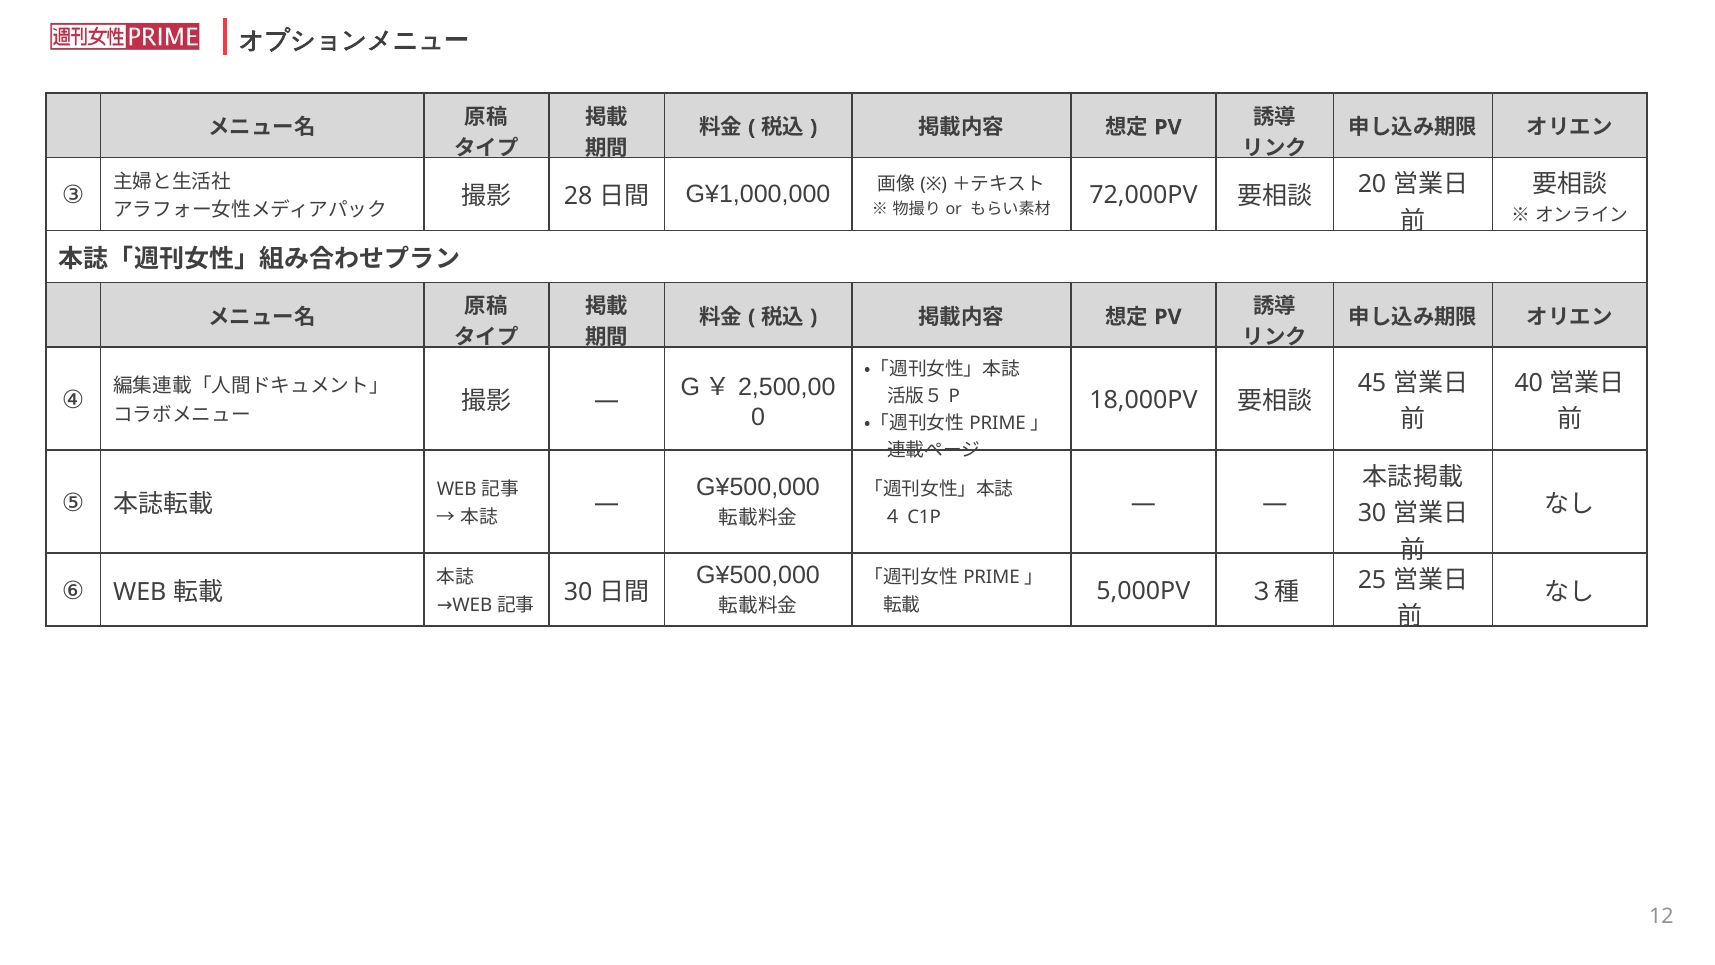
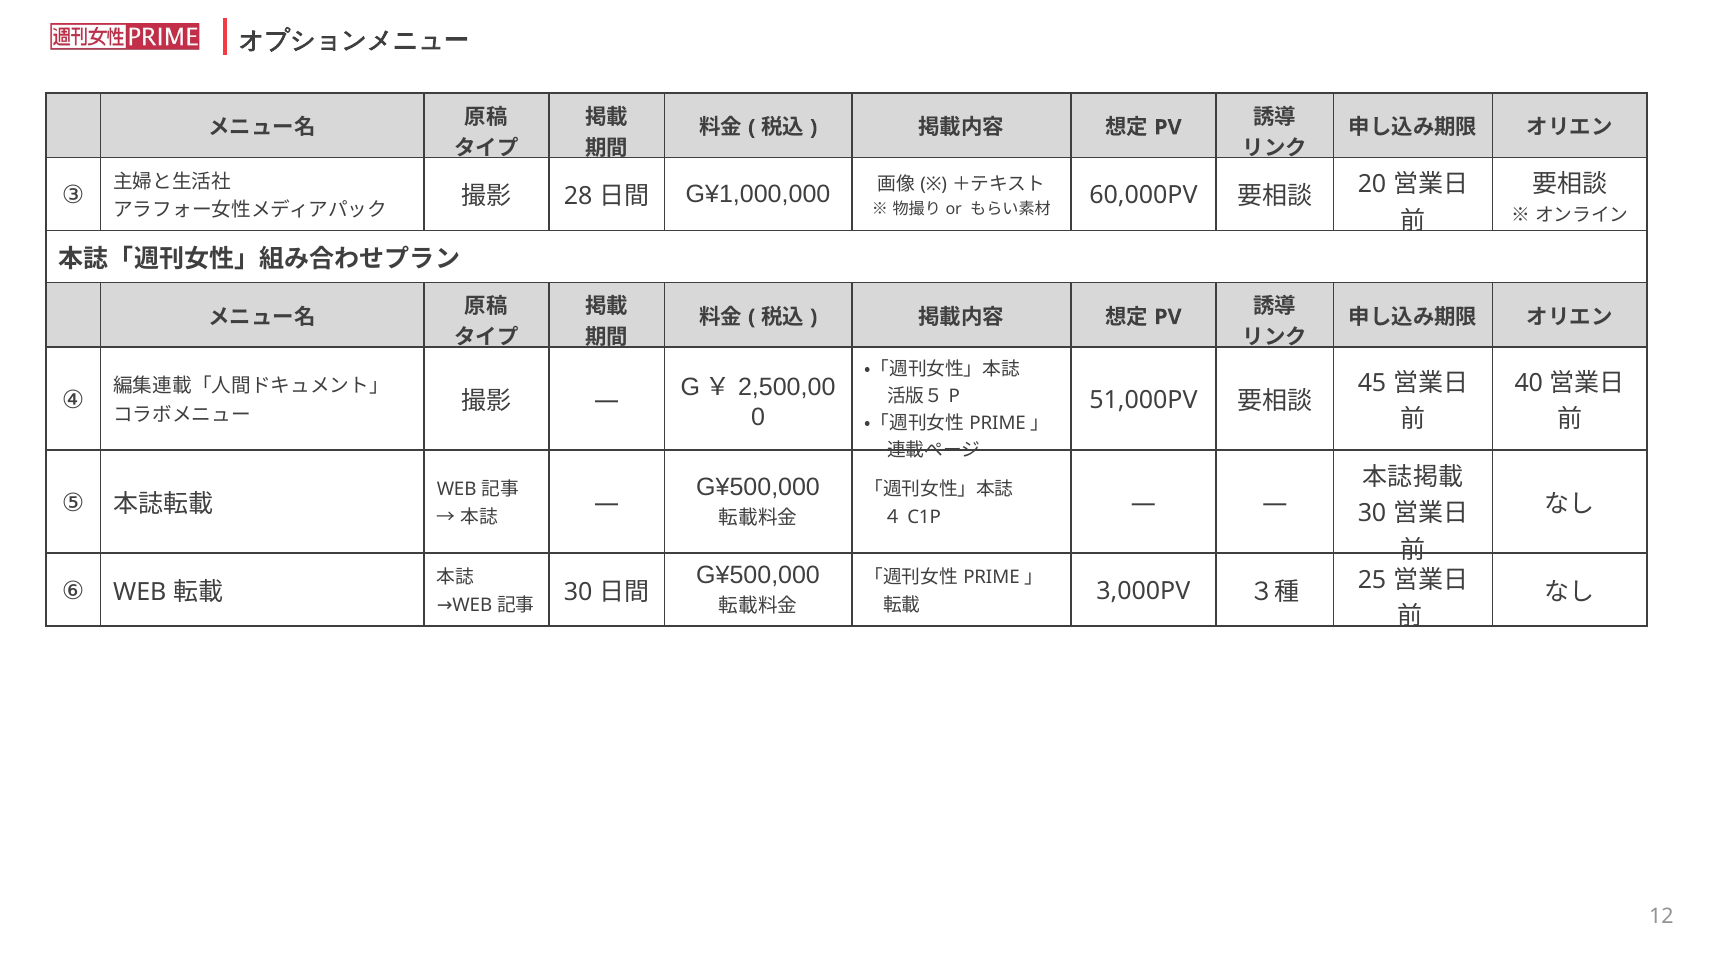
72,000PV: 72,000PV -> 60,000PV
18,000PV: 18,000PV -> 51,000PV
5,000PV: 5,000PV -> 3,000PV
